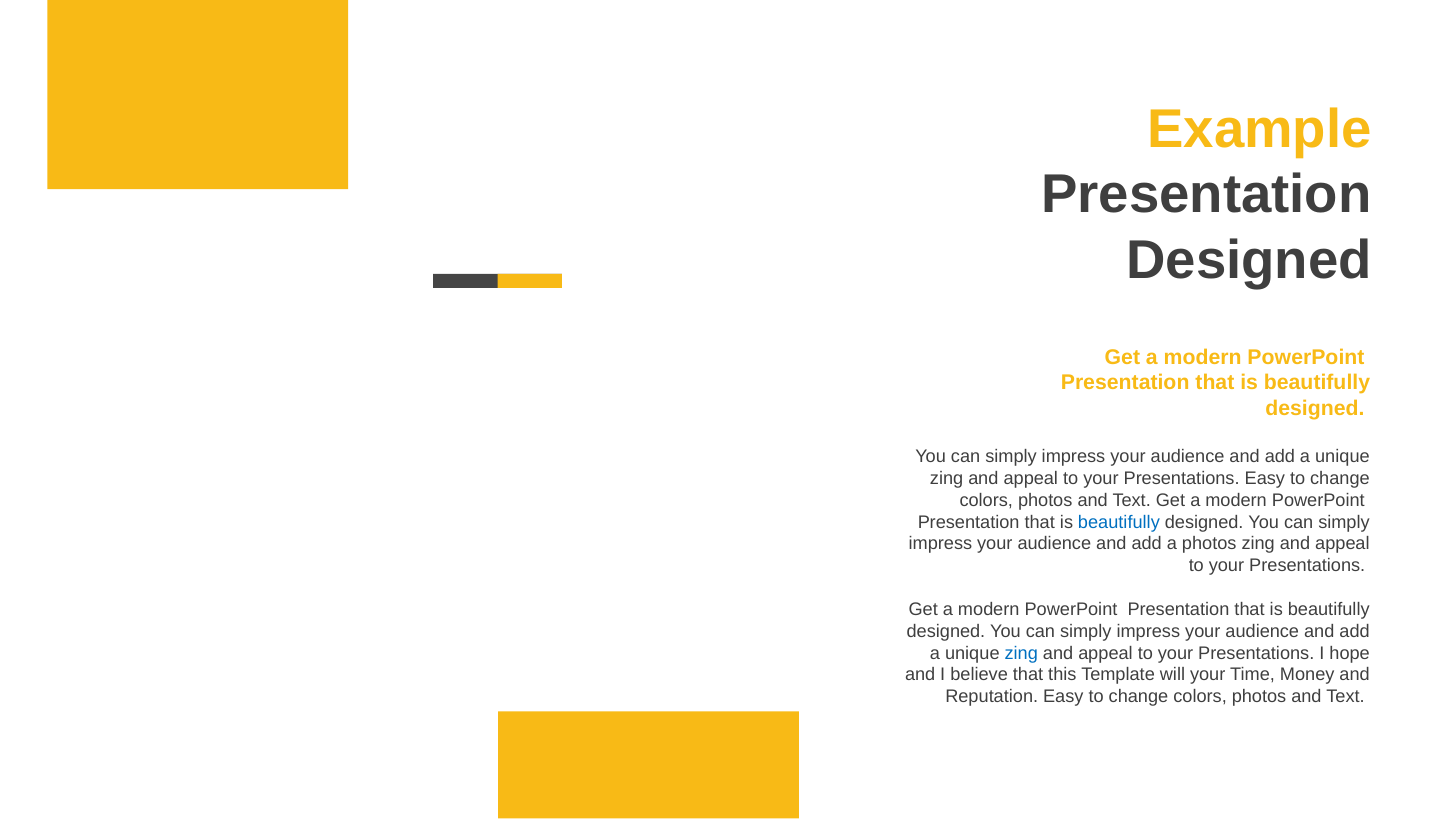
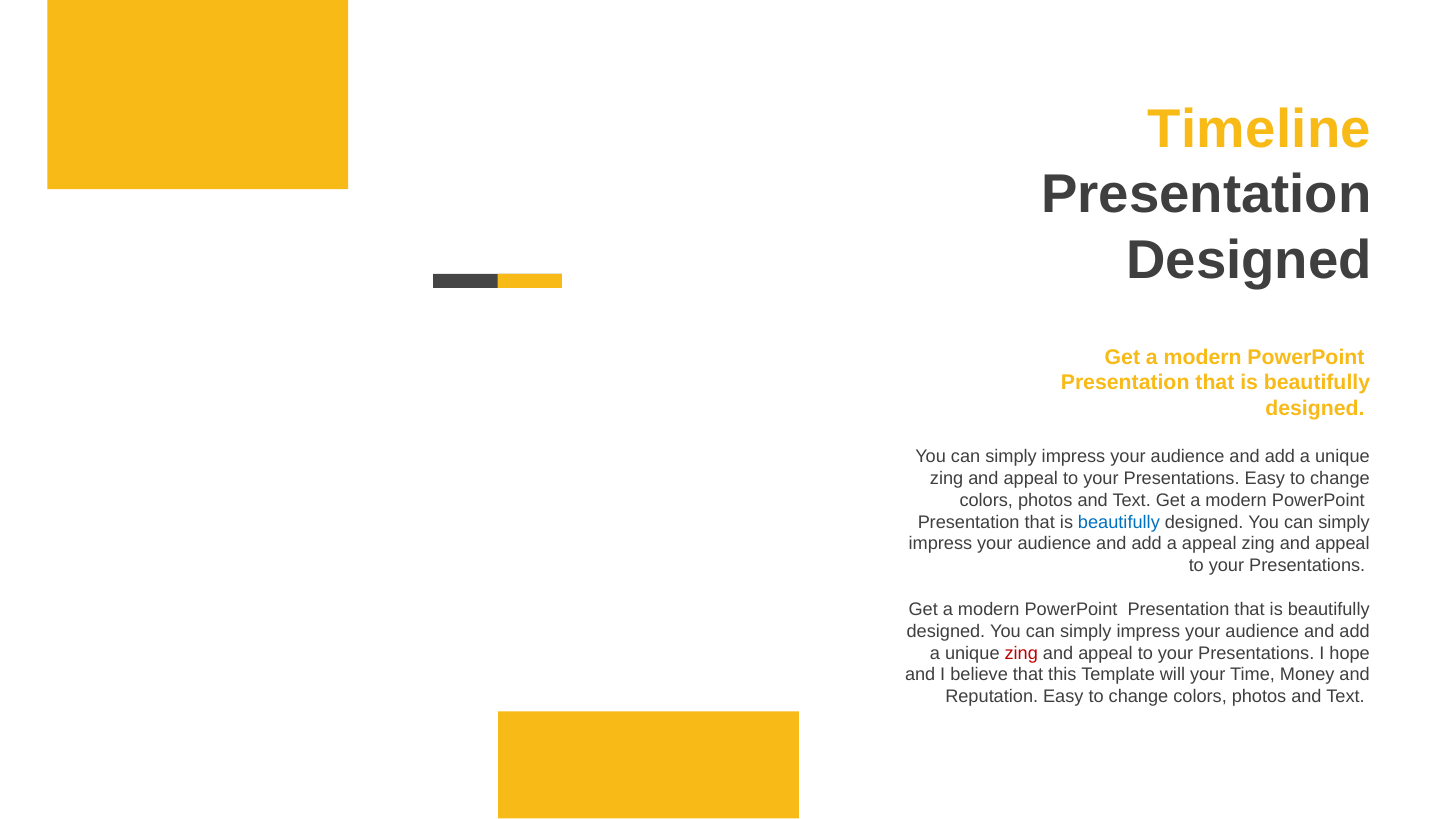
Example: Example -> Timeline
a photos: photos -> appeal
zing at (1021, 653) colour: blue -> red
